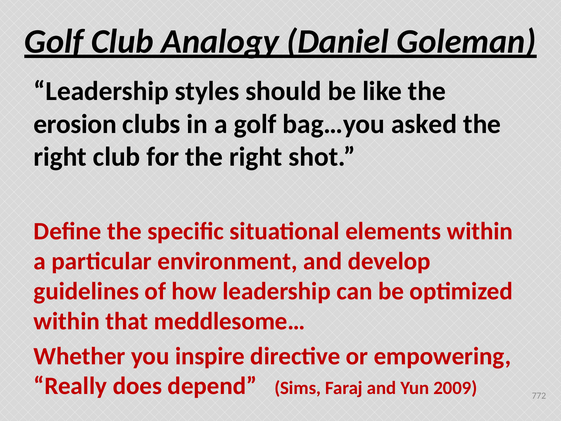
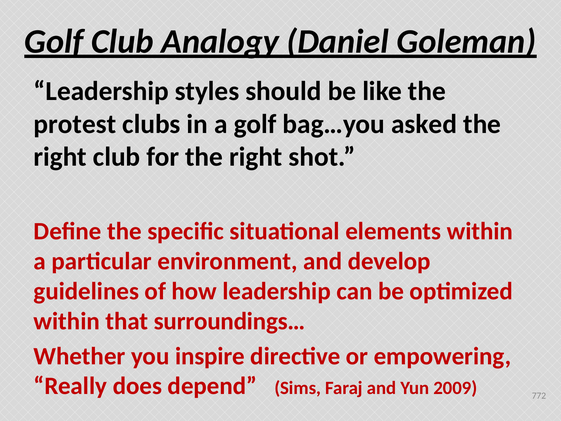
erosion: erosion -> protest
meddlesome…: meddlesome… -> surroundings…
